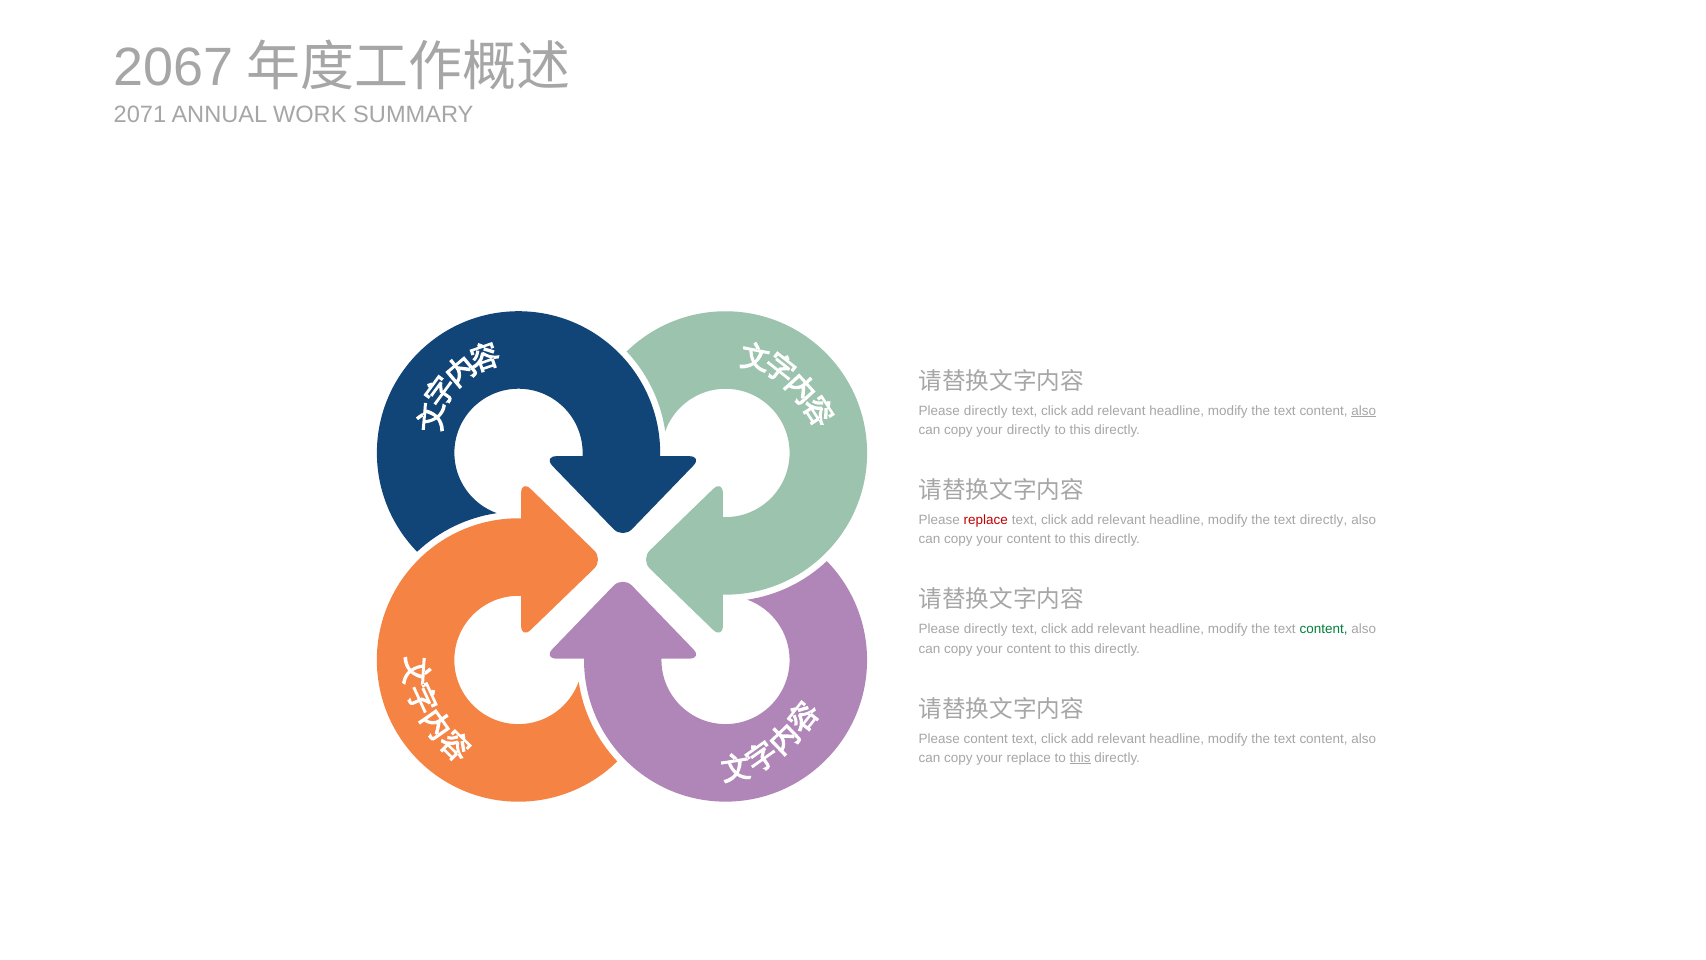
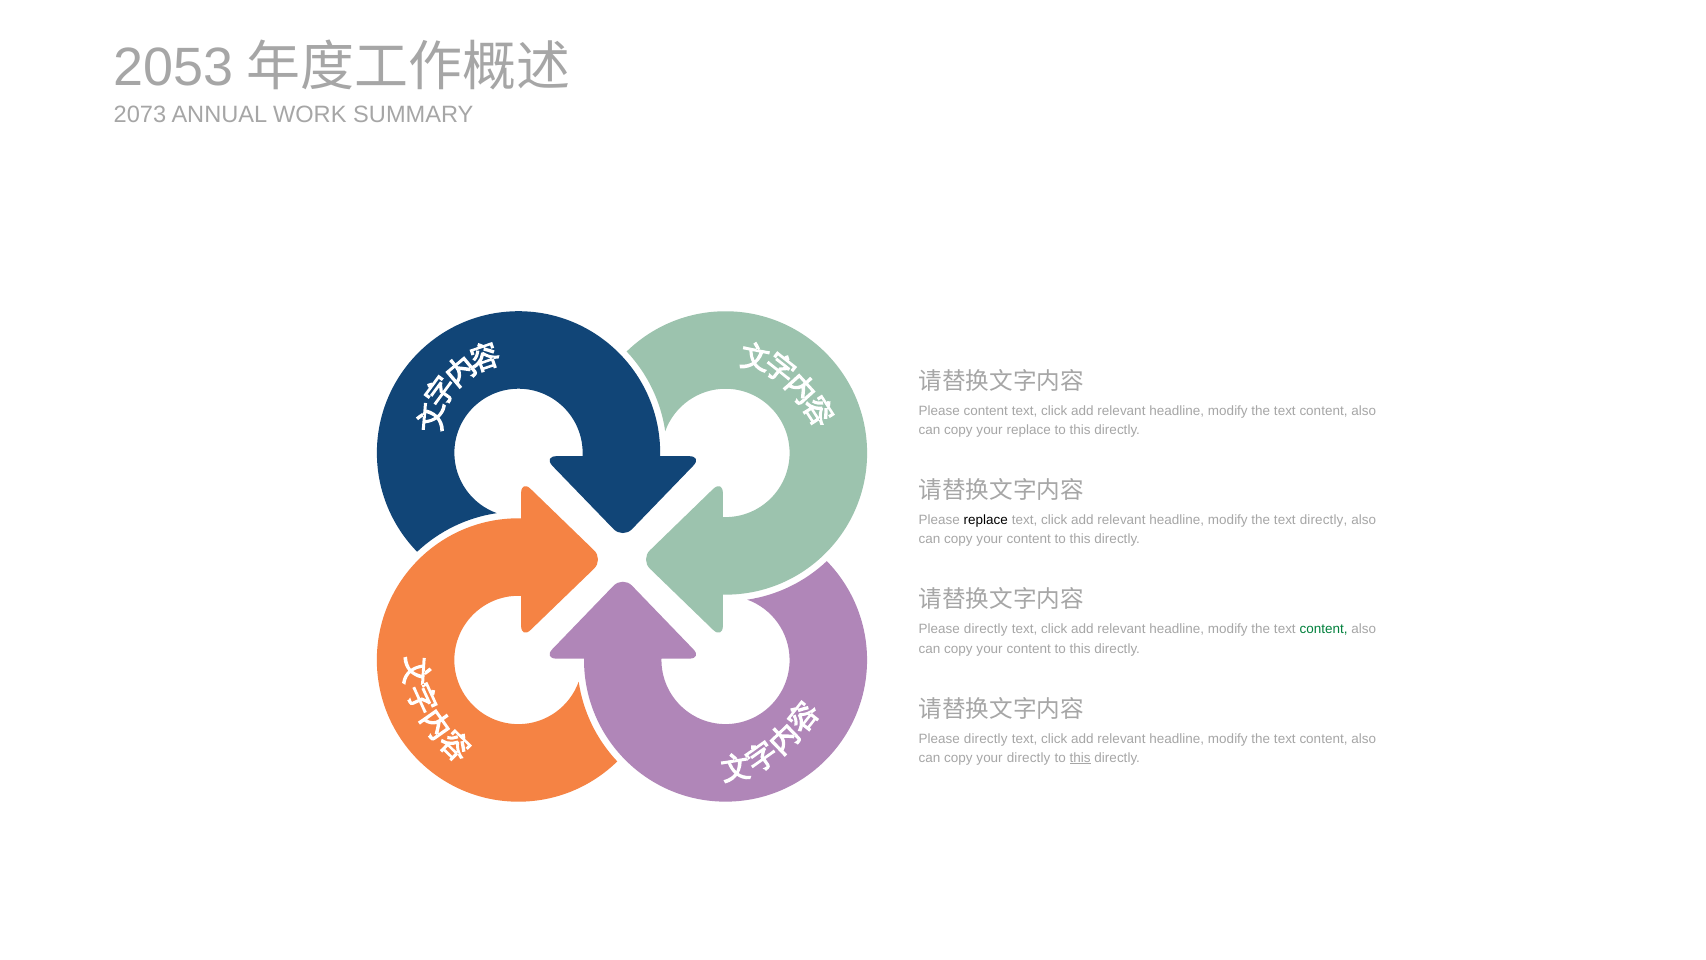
2067: 2067 -> 2053
2071: 2071 -> 2073
directly at (986, 411): directly -> content
also at (1364, 411) underline: present -> none
your directly: directly -> replace
replace at (986, 520) colour: red -> black
content at (986, 738): content -> directly
your replace: replace -> directly
